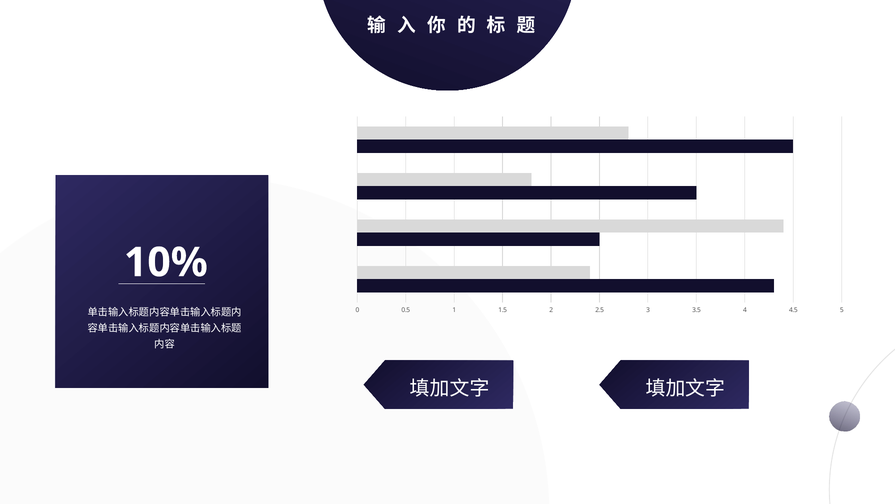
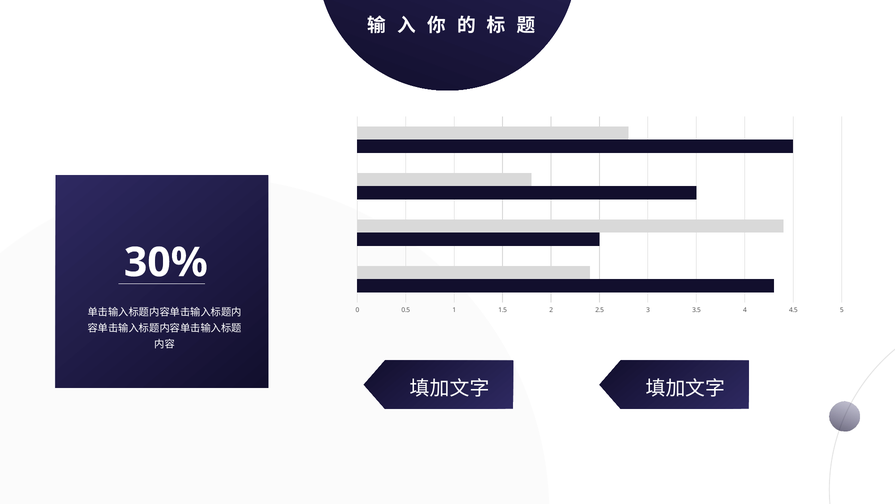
10%: 10% -> 30%
